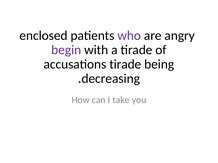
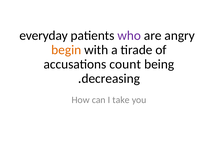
enclosed: enclosed -> everyday
begin colour: purple -> orange
accusations tirade: tirade -> count
